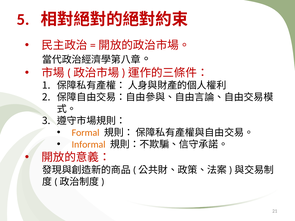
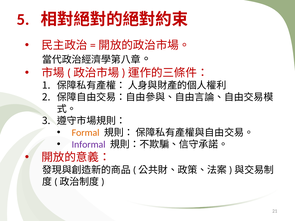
Informal colour: orange -> purple
